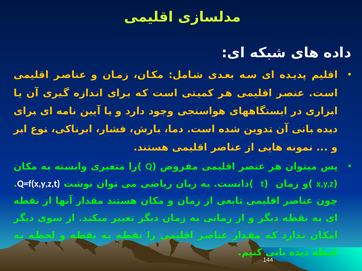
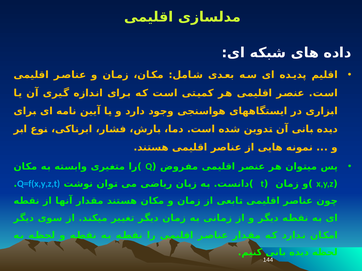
Q=f(x,y,z,t colour: white -> light blue
